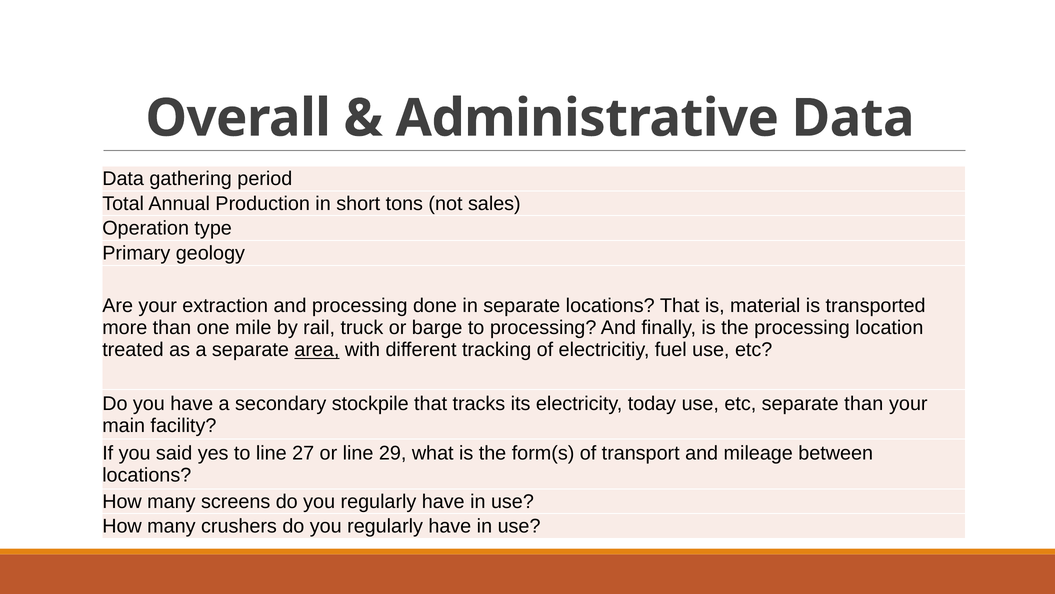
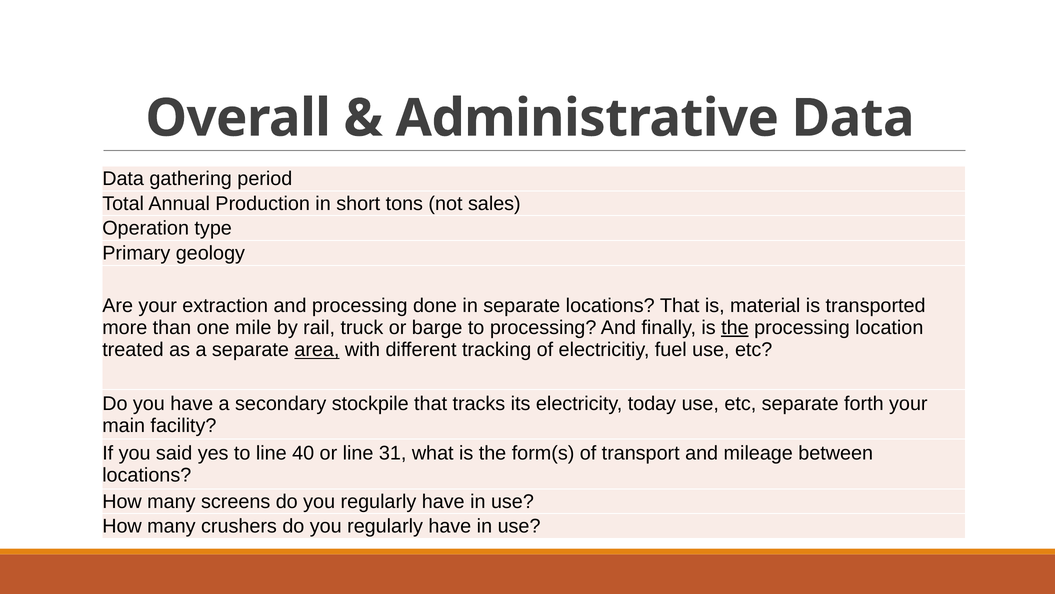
the at (735, 327) underline: none -> present
separate than: than -> forth
27: 27 -> 40
29: 29 -> 31
